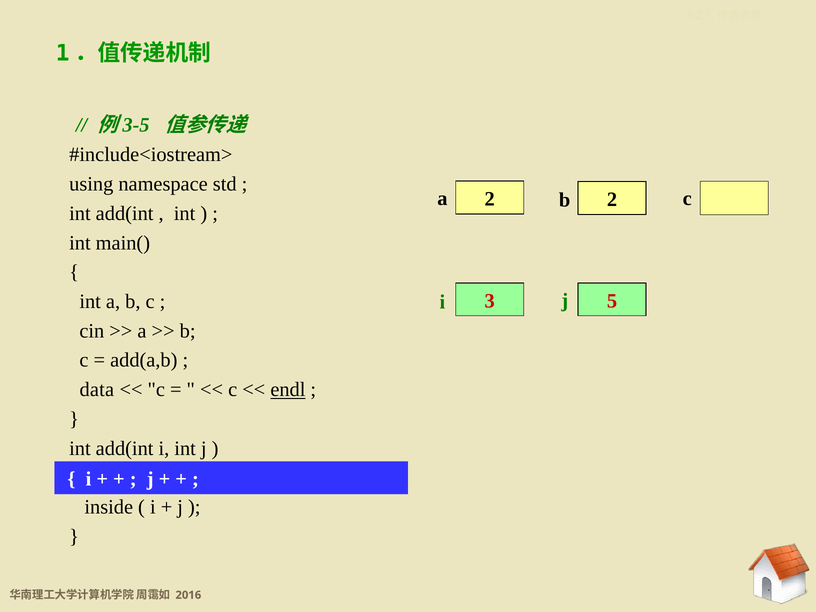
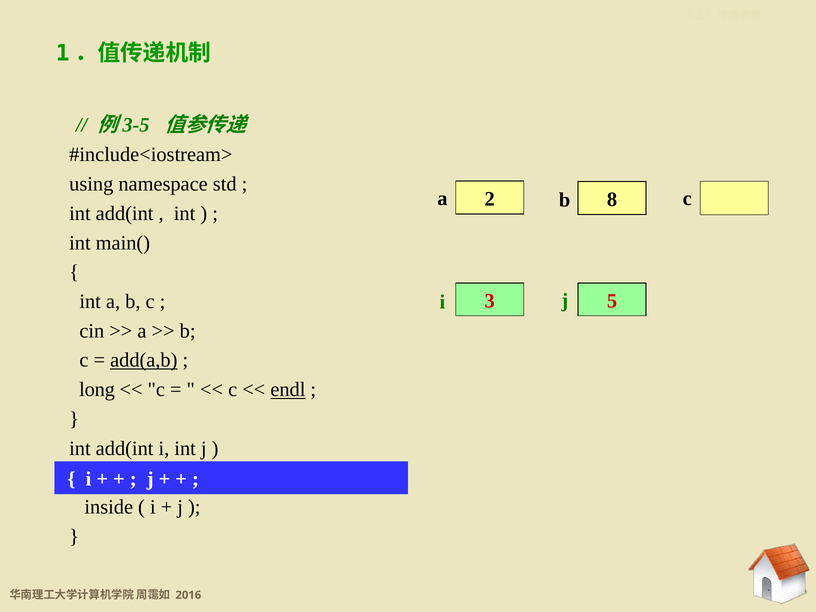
2 at (612, 200): 2 -> 8
add(a,b underline: none -> present
data: data -> long
